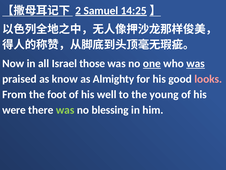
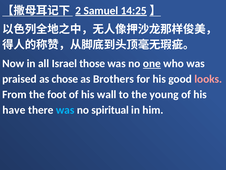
was at (196, 63) underline: present -> none
know: know -> chose
Almighty: Almighty -> Brothers
well: well -> wall
were: were -> have
was at (65, 110) colour: light green -> light blue
blessing: blessing -> spiritual
